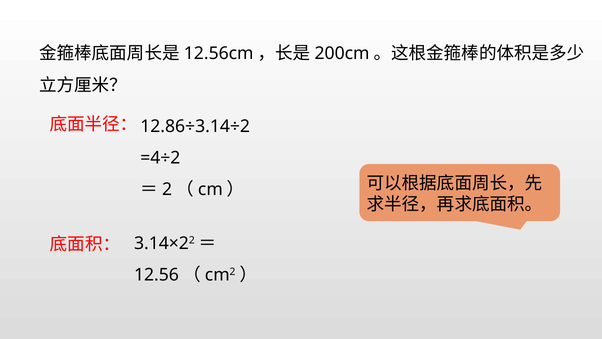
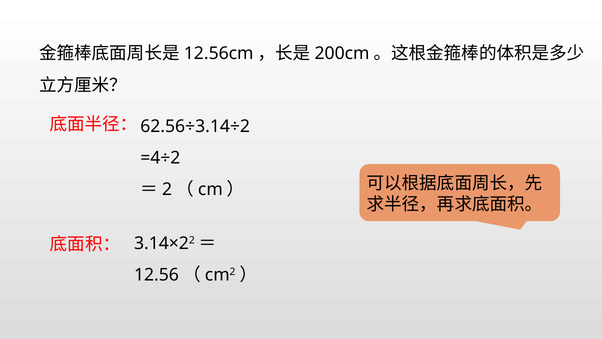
12.86÷3.14÷2: 12.86÷3.14÷2 -> 62.56÷3.14÷2
